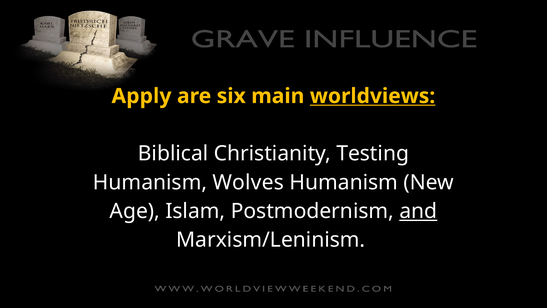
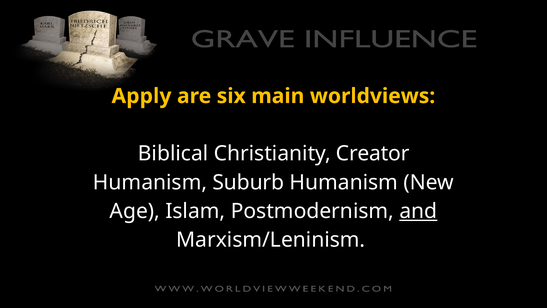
worldviews underline: present -> none
Testing: Testing -> Creator
Wolves: Wolves -> Suburb
